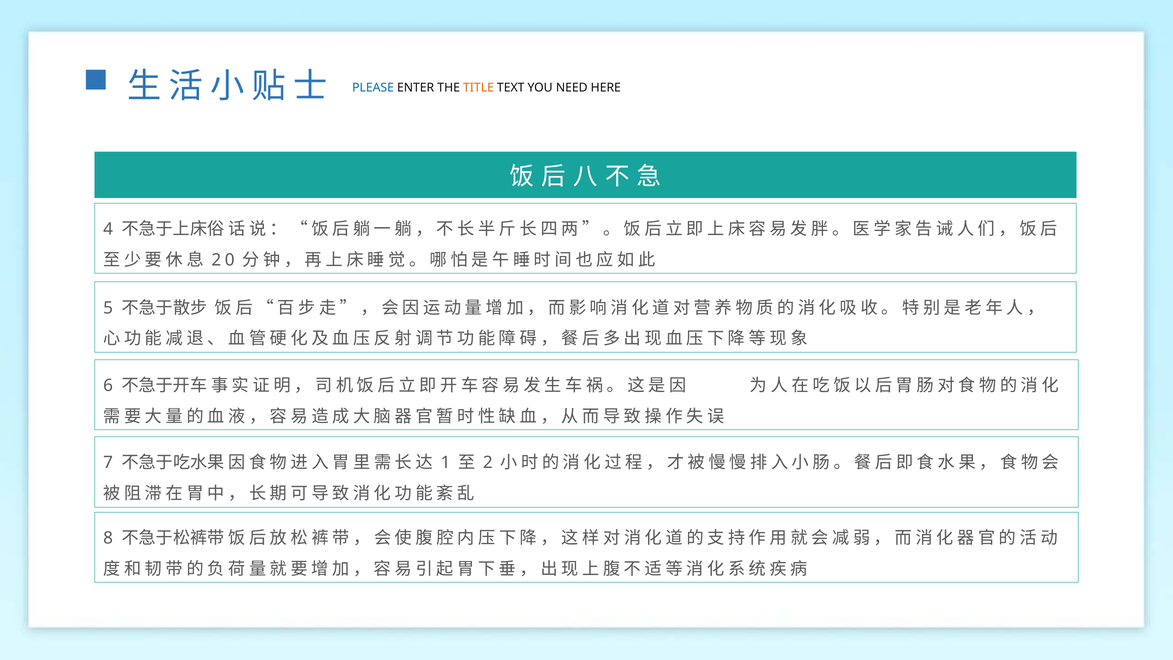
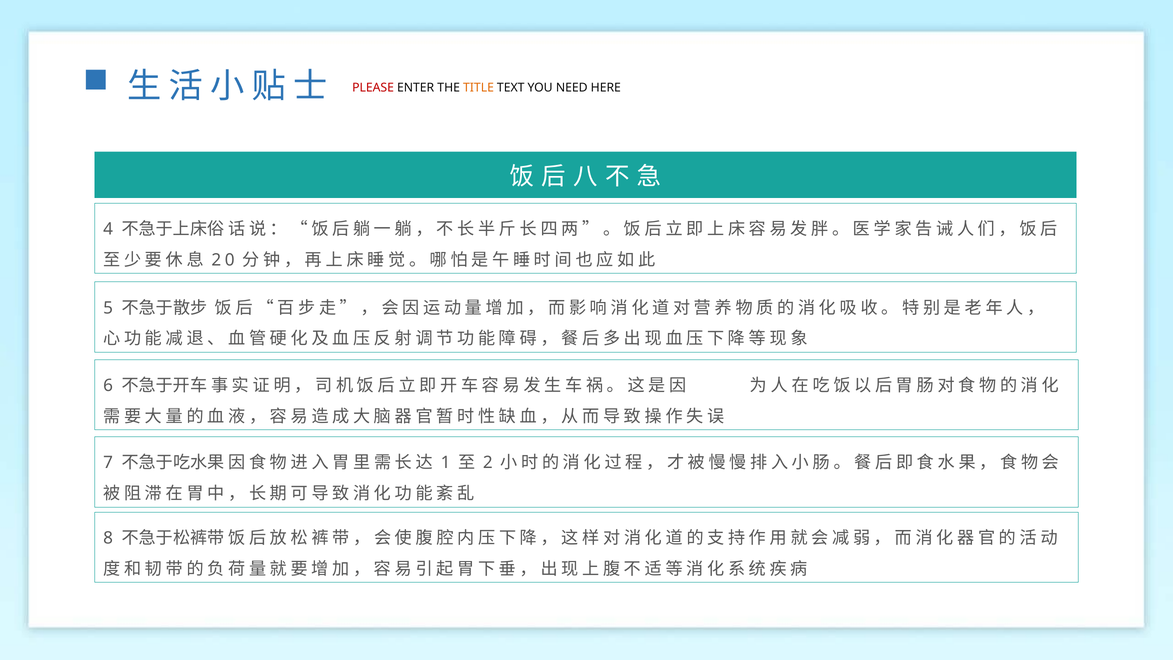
PLEASE colour: blue -> red
